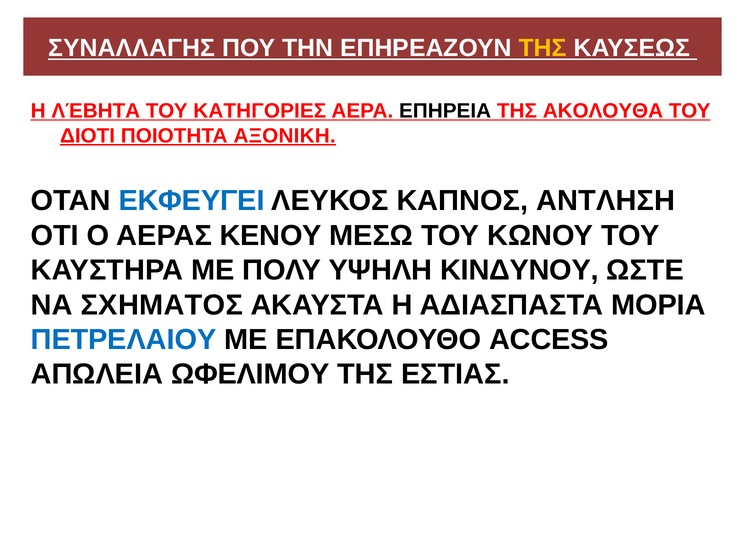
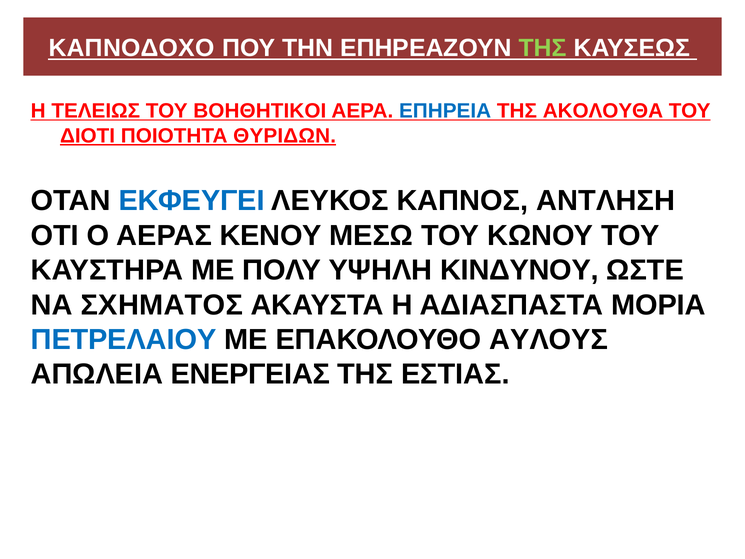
ΣΥΝΑΛΛΑΓΗΣ: ΣΥΝΑΛΛΑΓΗΣ -> ΚΑΠΝΟΔΟΧΟ
ΤΗΣ at (543, 48) colour: yellow -> light green
ΛΈΒΗΤΑ: ΛΈΒΗΤΑ -> ΤΕΛΕΙΩΣ
ΚΑΤΗΓΟΡΙΕΣ: ΚΑΤΗΓΟΡΙΕΣ -> ΒΟΗΘΗΤΙΚΟΙ
ΕΠΗΡΕΙΑ colour: black -> blue
ΑΞΟΝΙΚΗ: ΑΞΟΝΙΚΗ -> ΘΥΡΙΔΩΝ
ACCESS: ACCESS -> ΑΥΛΟΥΣ
ΩΦΕΛΙΜΟΥ: ΩΦΕΛΙΜΟΥ -> ΕΝΕΡΓΕΙΑΣ
